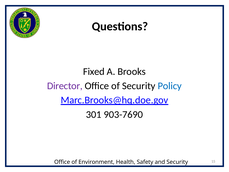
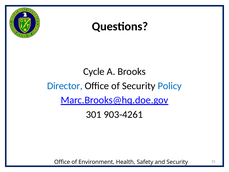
Fixed: Fixed -> Cycle
Director colour: purple -> blue
903-7690: 903-7690 -> 903-4261
